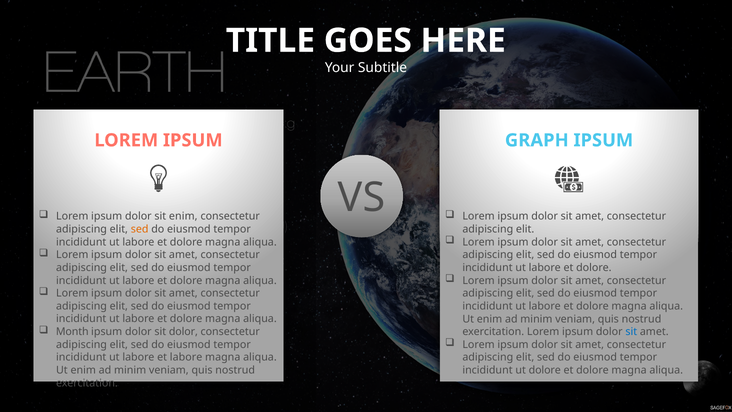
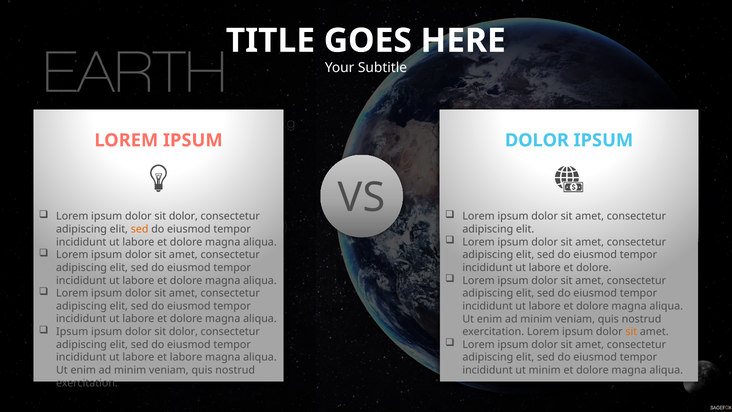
GRAPH at (537, 140): GRAPH -> DOLOR
enim at (183, 216): enim -> dolor
Month at (72, 332): Month -> Ipsum
sit at (631, 332) colour: blue -> orange
ut dolore: dolore -> minim
